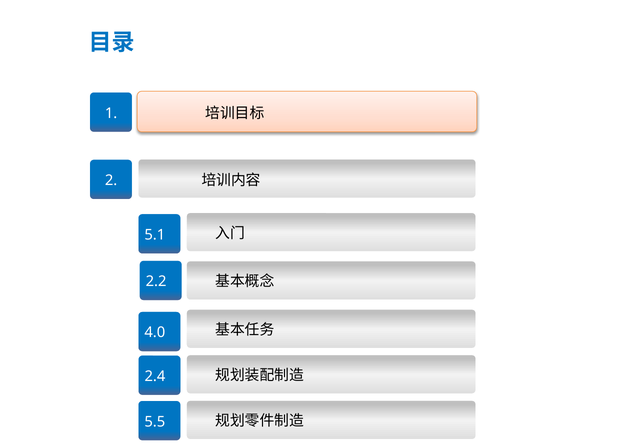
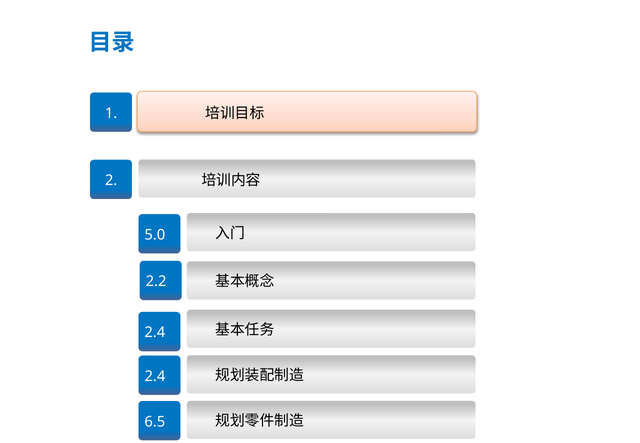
5.1: 5.1 -> 5.0
4.0 at (155, 333): 4.0 -> 2.4
5.5: 5.5 -> 6.5
